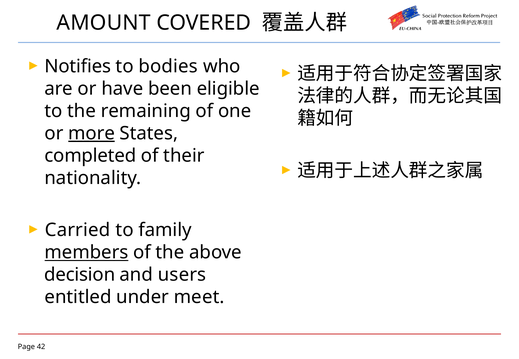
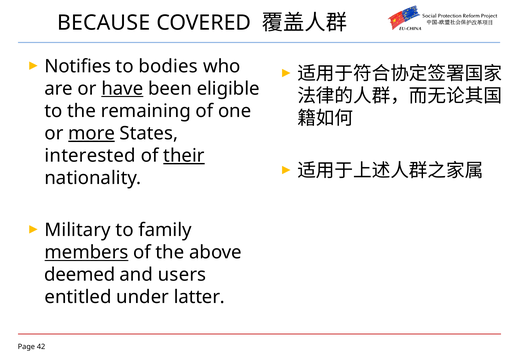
AMOUNT: AMOUNT -> BECAUSE
have underline: none -> present
completed: completed -> interested
their underline: none -> present
Carried: Carried -> Military
decision: decision -> deemed
meet: meet -> latter
